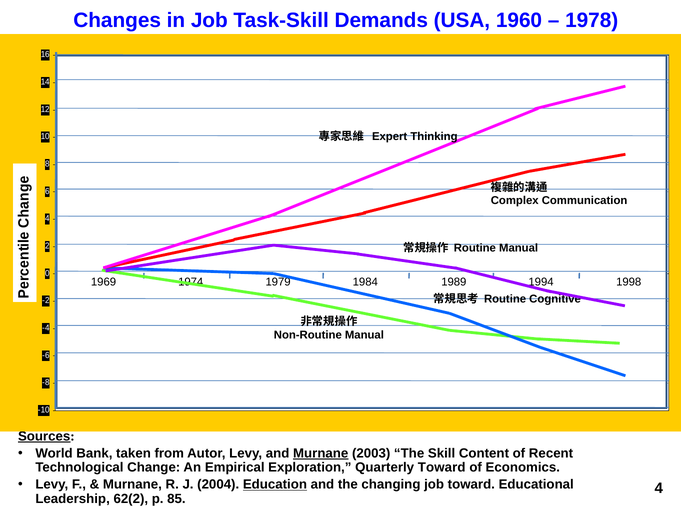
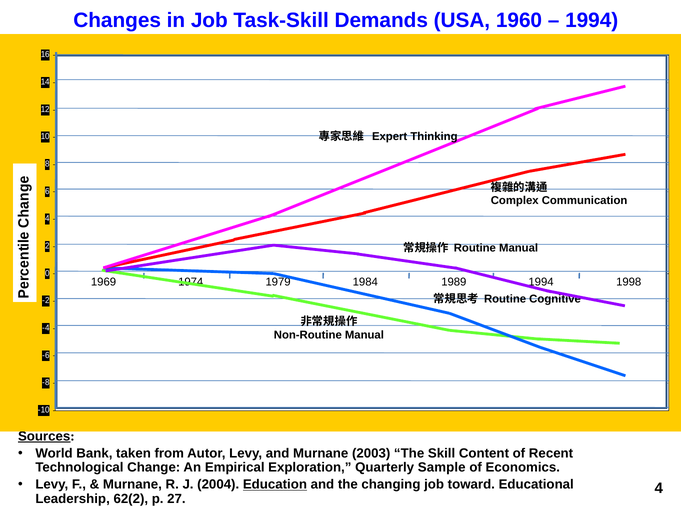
1978 at (592, 20): 1978 -> 1994
Murnane at (321, 453) underline: present -> none
Quarterly Toward: Toward -> Sample
85: 85 -> 27
